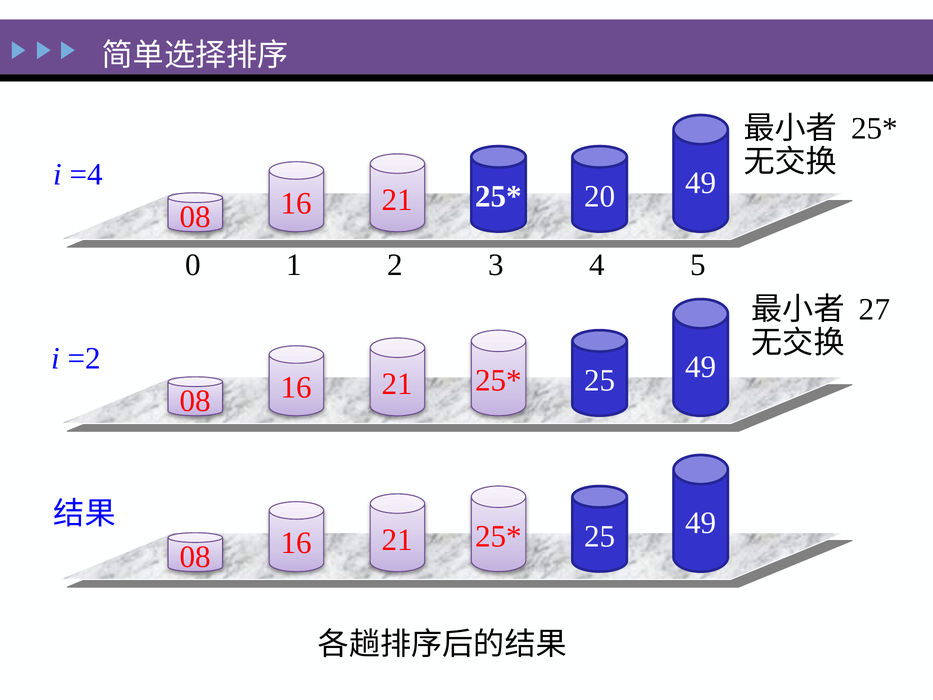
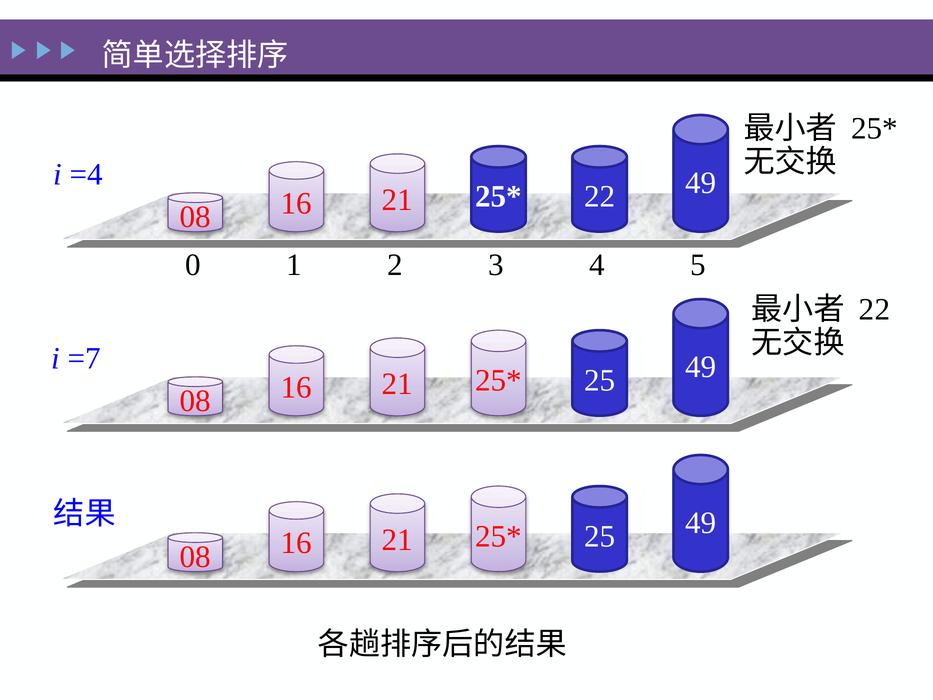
16 20: 20 -> 22
27 at (875, 309): 27 -> 22
=2: =2 -> =7
